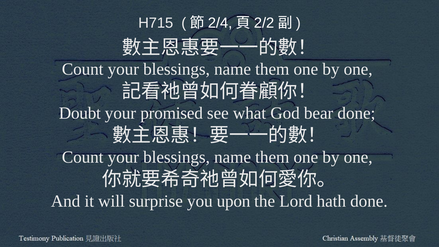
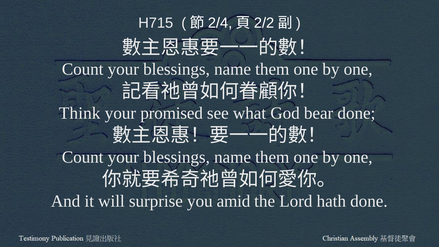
Doubt: Doubt -> Think
upon: upon -> amid
